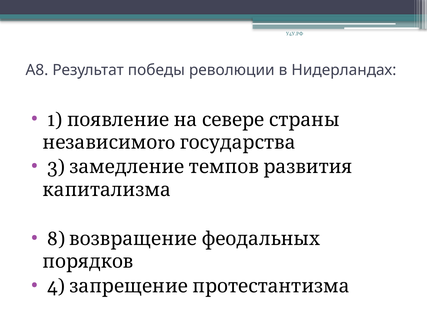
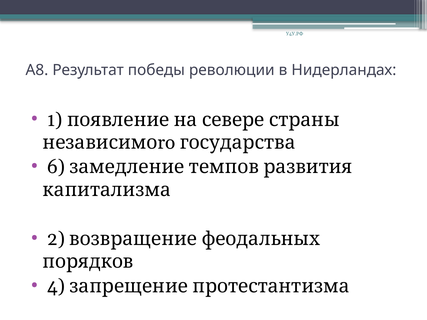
3: 3 -> 6
8: 8 -> 2
